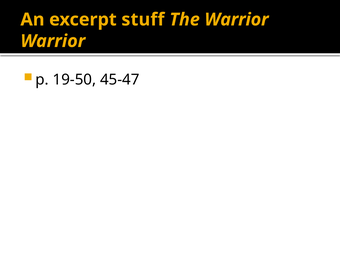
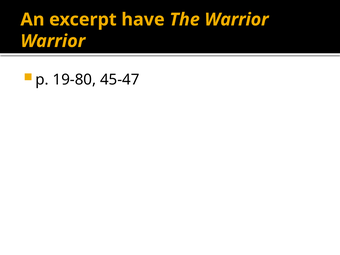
stuff: stuff -> have
19-50: 19-50 -> 19-80
